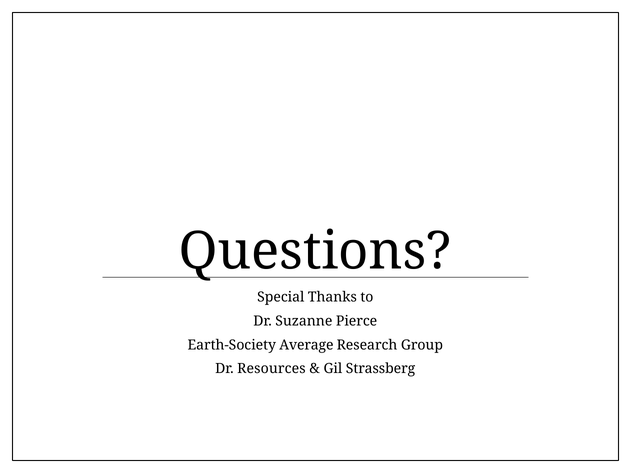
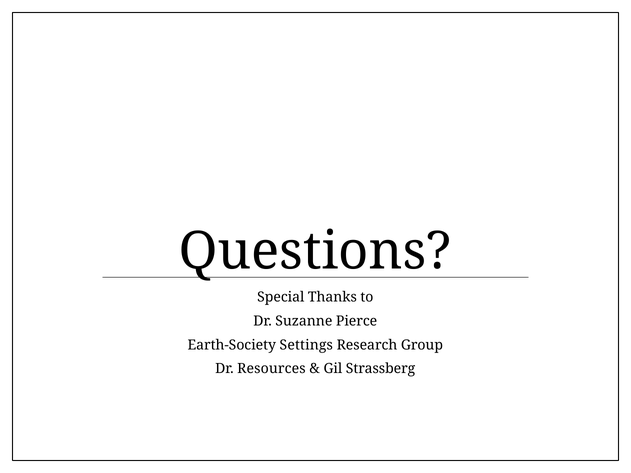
Average: Average -> Settings
